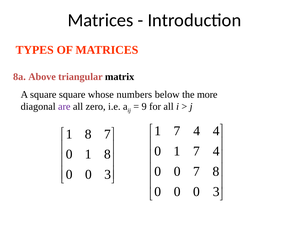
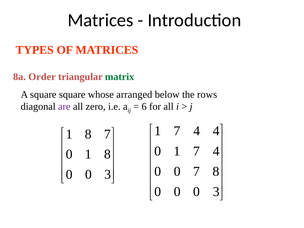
Above: Above -> Order
matrix colour: black -> green
numbers: numbers -> arranged
more: more -> rows
9: 9 -> 6
